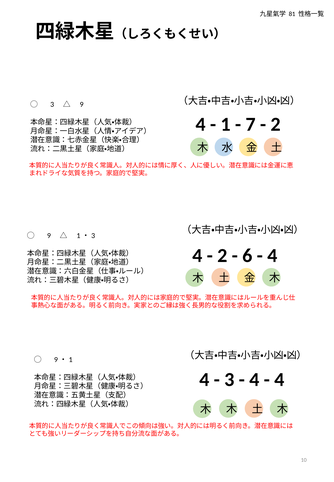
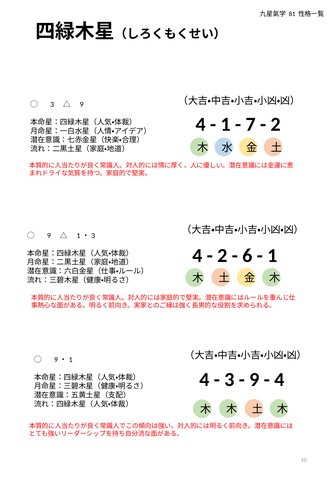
4 at (272, 256): 4 -> 1
4 at (254, 380): 4 -> 9
